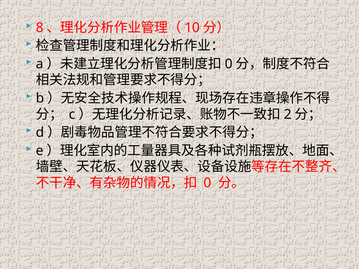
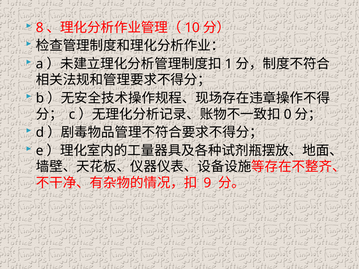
0 at (229, 64): 0 -> 1
2: 2 -> 0
0 at (207, 183): 0 -> 9
